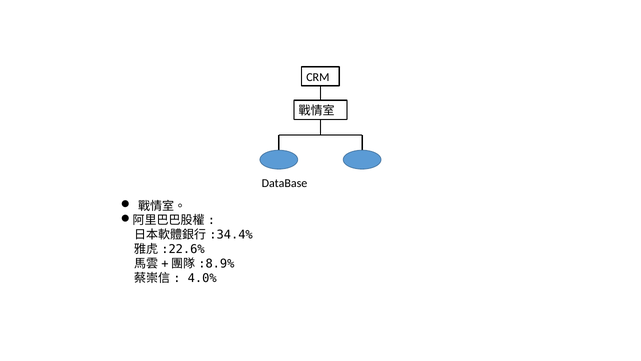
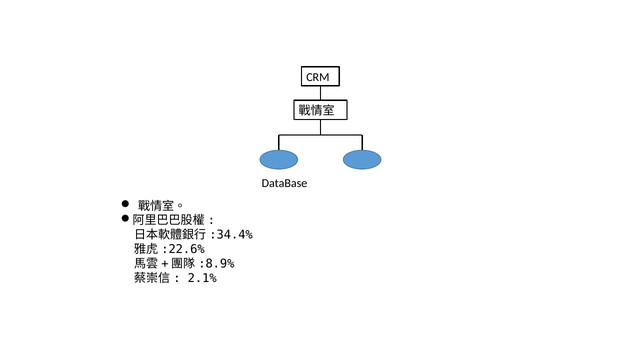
4.0%: 4.0% -> 2.1%
